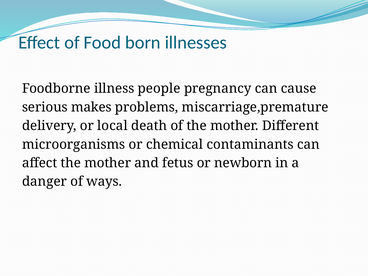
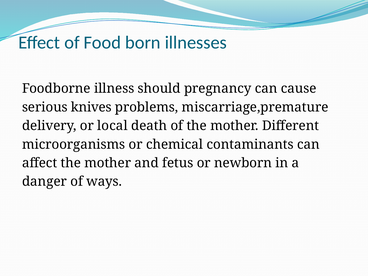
people: people -> should
makes: makes -> knives
